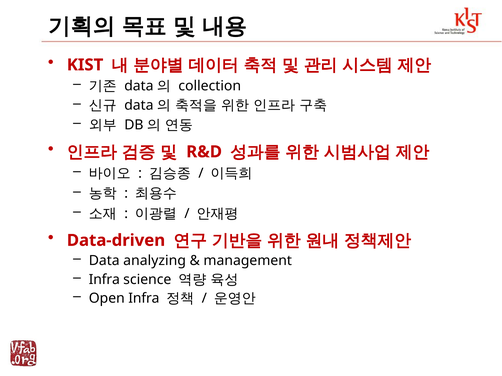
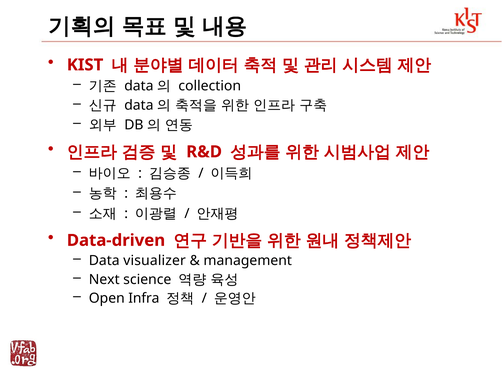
analyzing: analyzing -> visualizer
Infra at (104, 280): Infra -> Next
